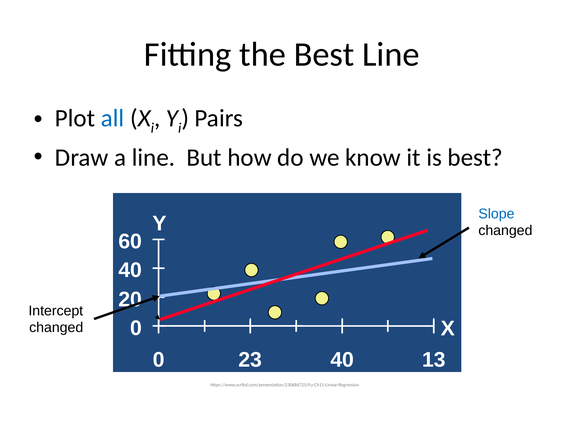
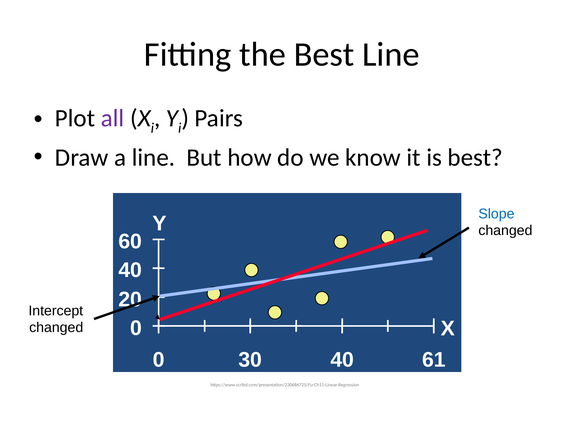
all colour: blue -> purple
23: 23 -> 30
13: 13 -> 61
